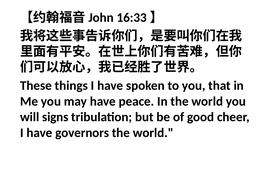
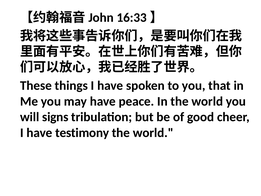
governors: governors -> testimony
